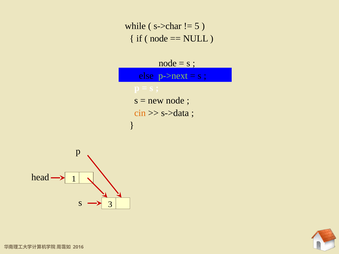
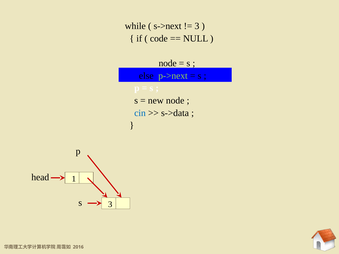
s->char: s->char -> s->next
5 at (197, 26): 5 -> 3
node at (159, 38): node -> code
cin colour: orange -> blue
